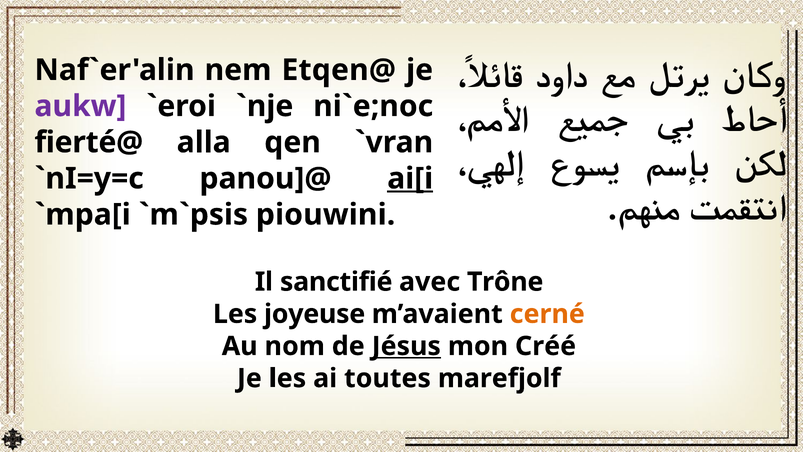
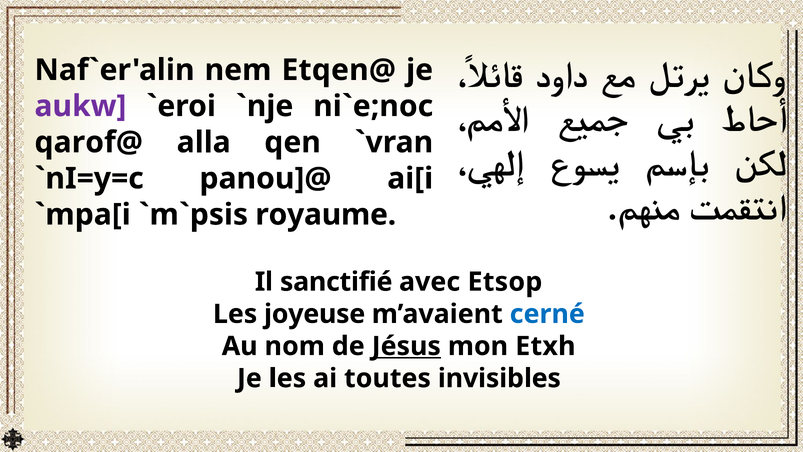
fierté@: fierté@ -> qarof@
ai[i underline: present -> none
piouwini: piouwini -> royaume
Trône: Trône -> Etsop
cerné colour: orange -> blue
Créé: Créé -> Etxh
marefjolf: marefjolf -> invisibles
